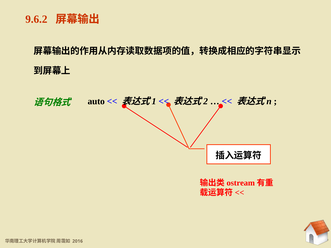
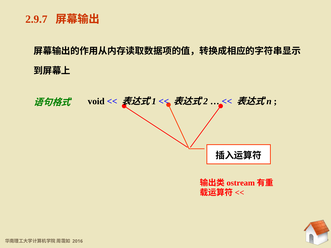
9.6.2: 9.6.2 -> 2.9.7
auto: auto -> void
